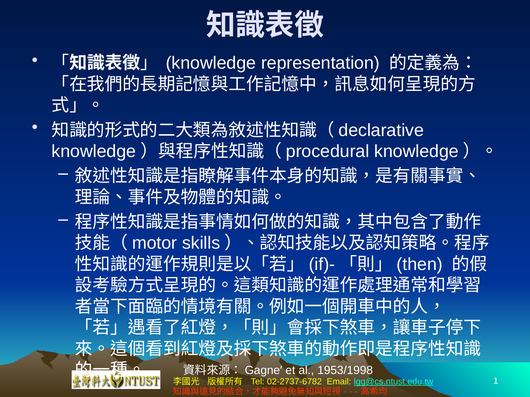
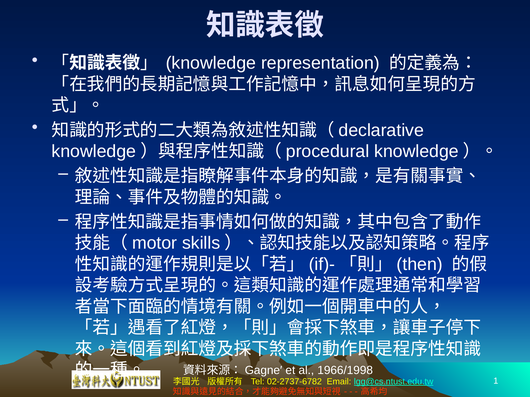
1953/1998: 1953/1998 -> 1966/1998
